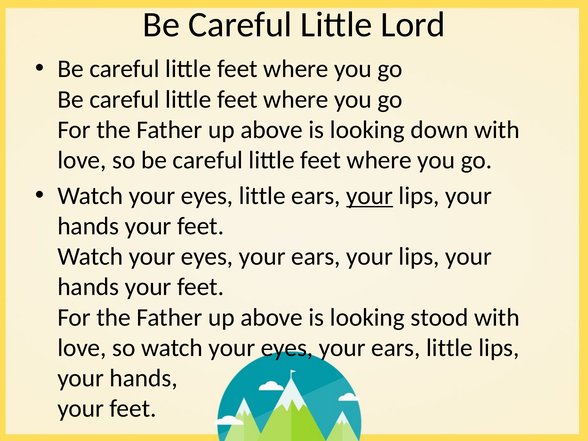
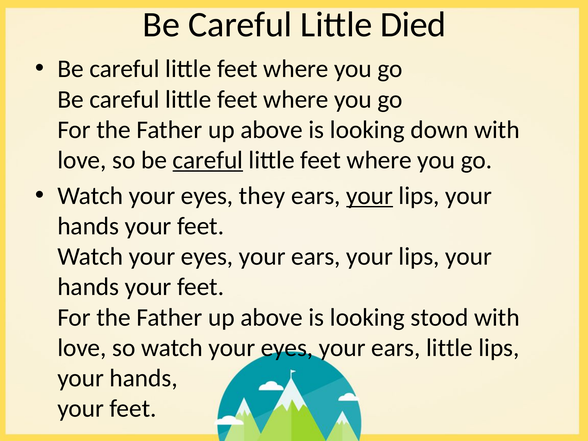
Lord: Lord -> Died
careful at (208, 160) underline: none -> present
eyes little: little -> they
